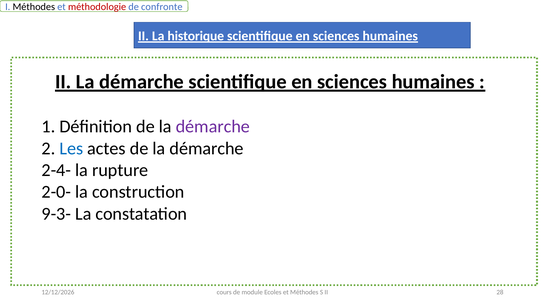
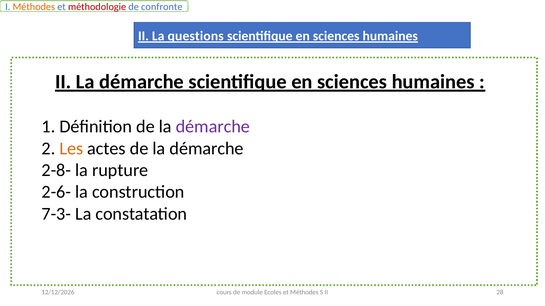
Méthodes at (34, 7) colour: black -> orange
historique: historique -> questions
Les colour: blue -> orange
2-4-: 2-4- -> 2-8-
2-0-: 2-0- -> 2-6-
9-3-: 9-3- -> 7-3-
